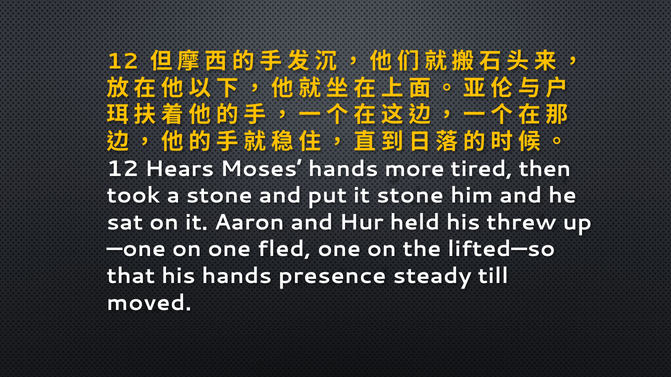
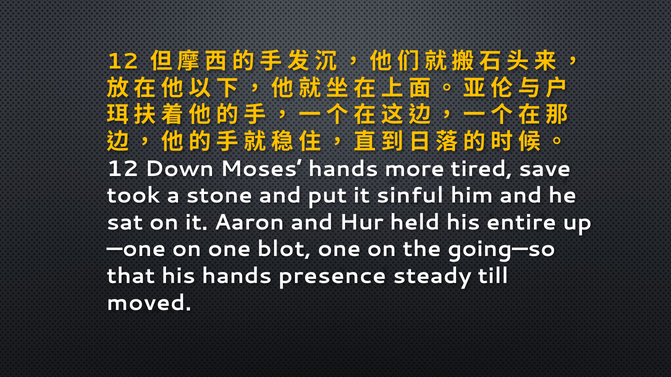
Hears: Hears -> Down
then: then -> save
it stone: stone -> sinful
threw: threw -> entire
fled: fled -> blot
lifted—so: lifted—so -> going—so
